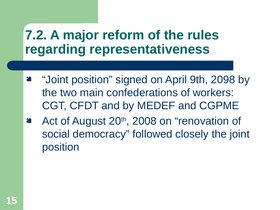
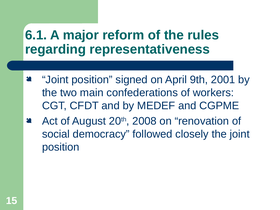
7.2: 7.2 -> 6.1
2098: 2098 -> 2001
